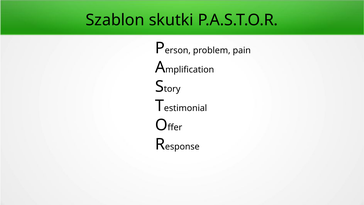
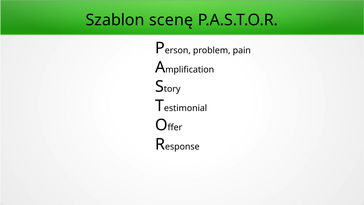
skutki: skutki -> scenę
